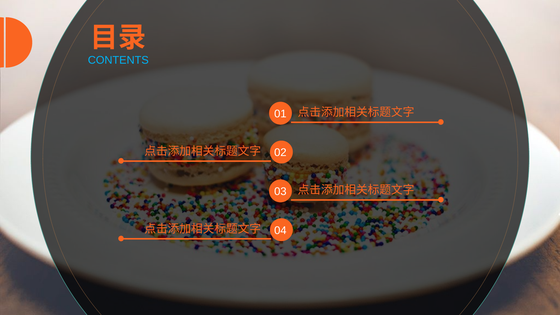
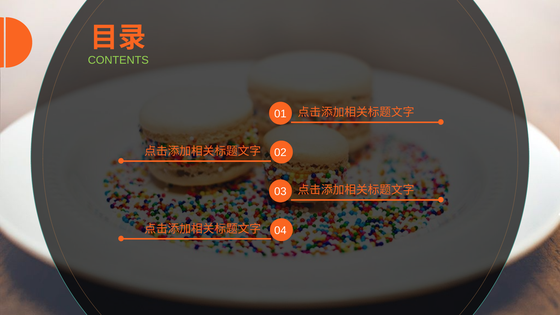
CONTENTS colour: light blue -> light green
